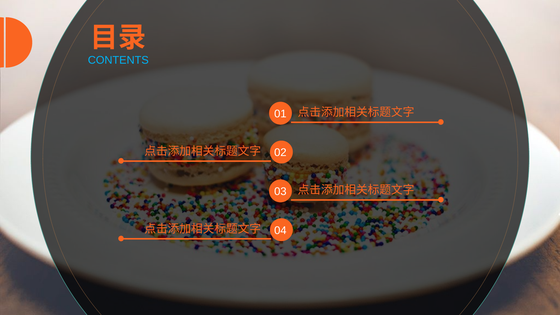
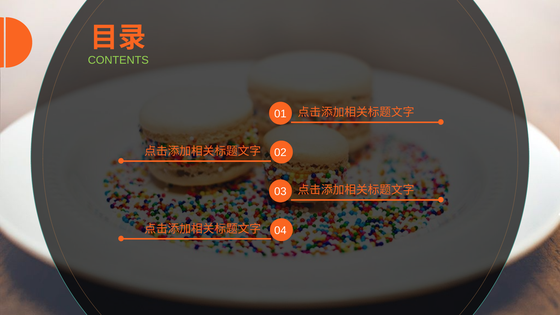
CONTENTS colour: light blue -> light green
